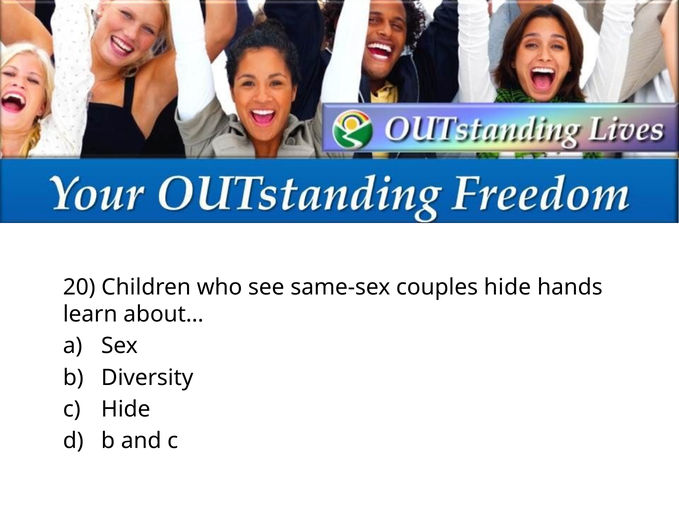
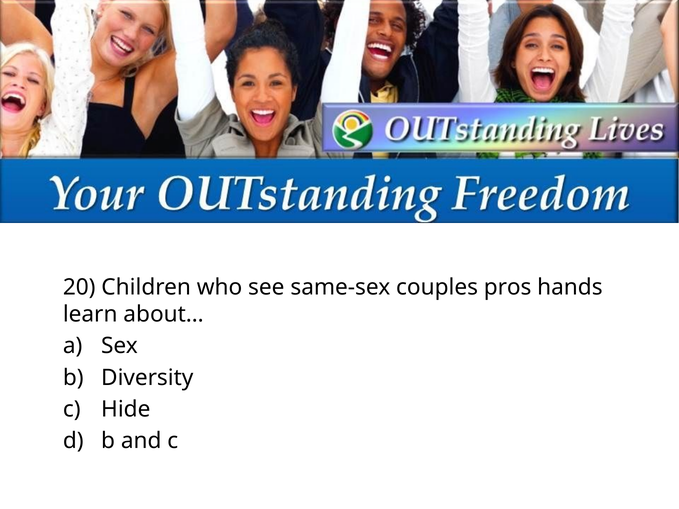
couples hide: hide -> pros
